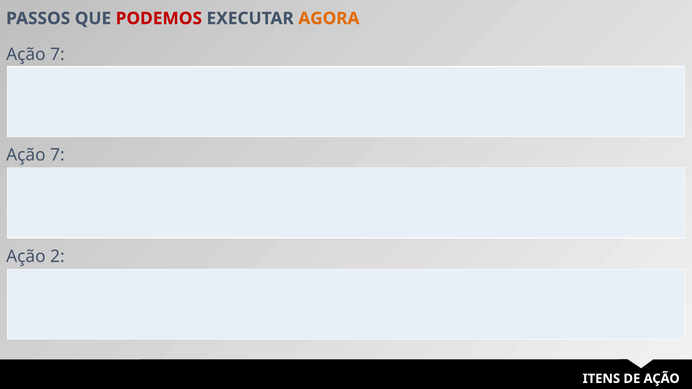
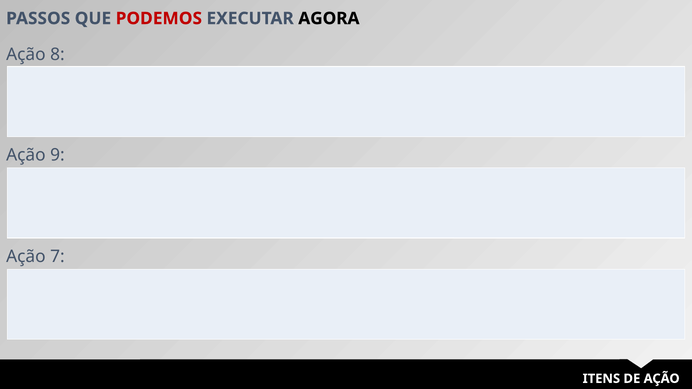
AGORA colour: orange -> black
7 at (57, 54): 7 -> 8
7 at (57, 155): 7 -> 9
2: 2 -> 7
